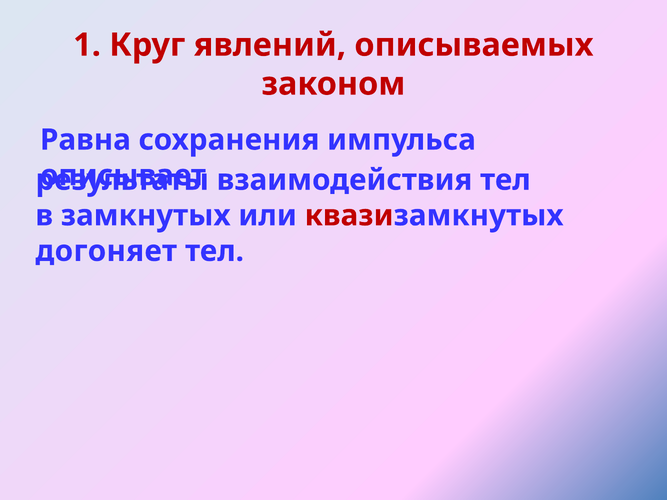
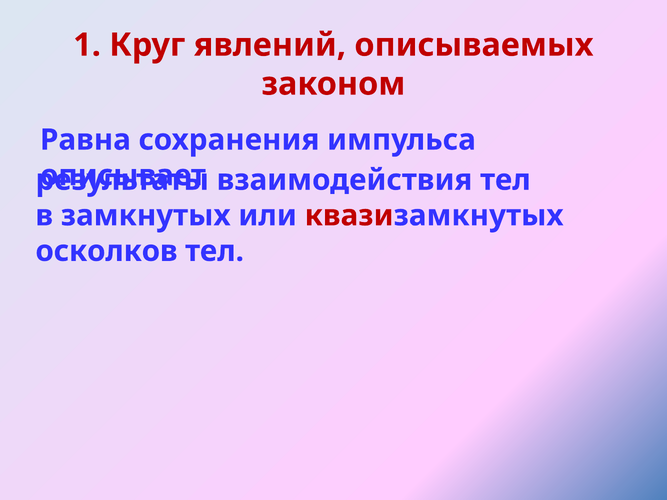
догоняет: догоняет -> осколков
